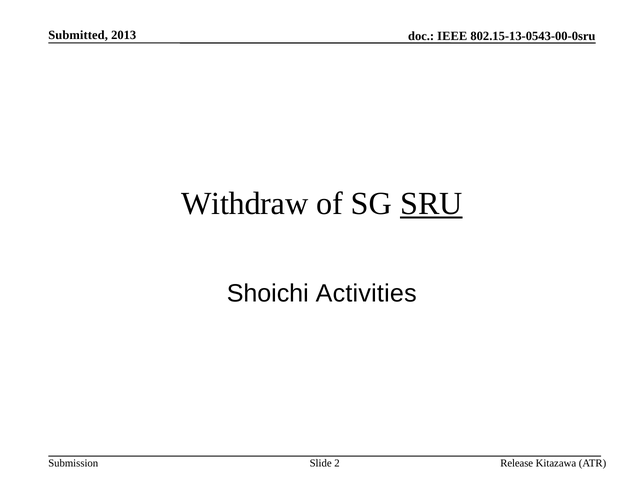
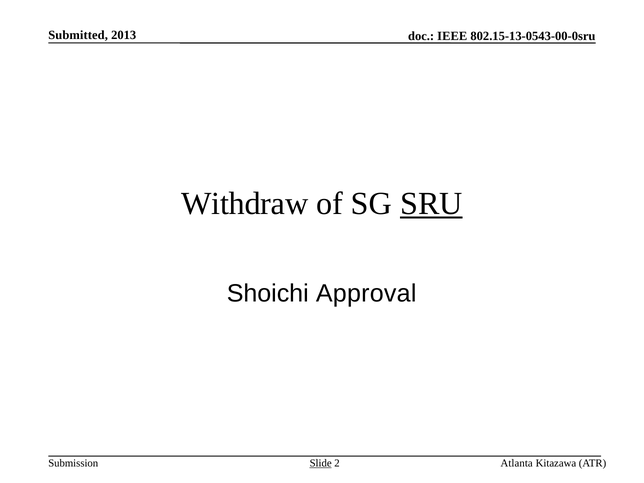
Activities: Activities -> Approval
Release: Release -> Atlanta
Slide underline: none -> present
